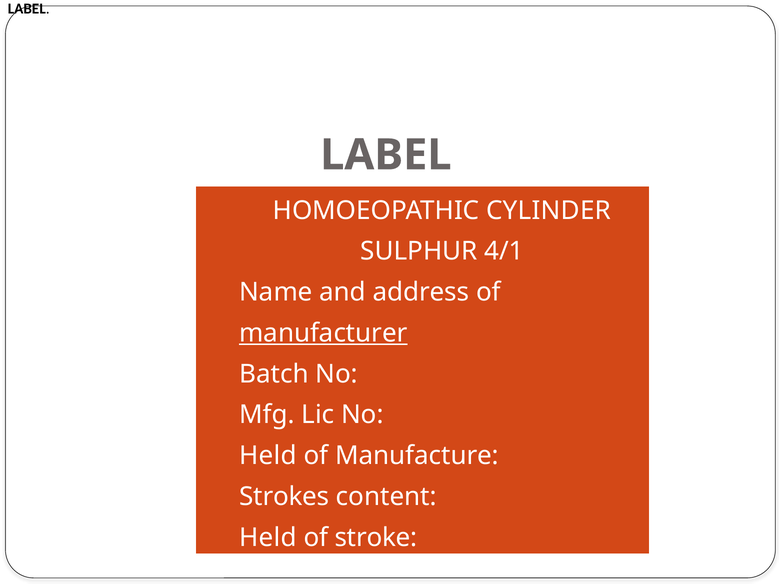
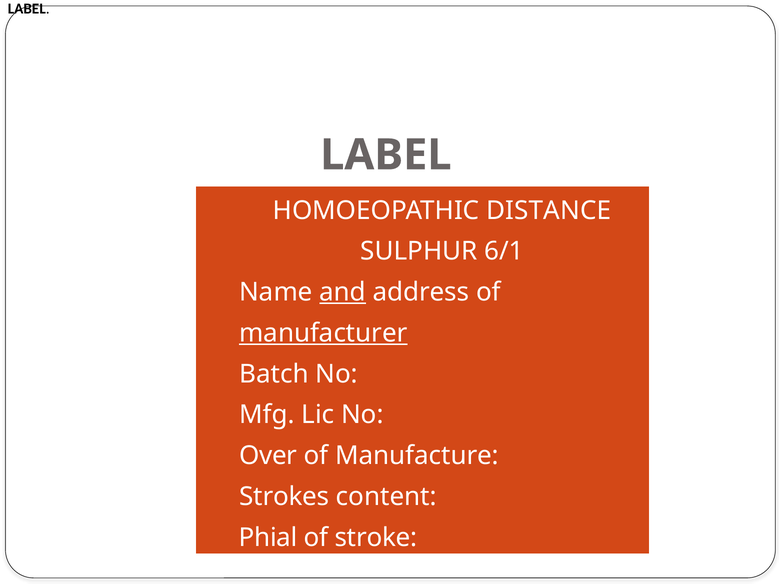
CYLINDER: CYLINDER -> DISTANCE
4/1: 4/1 -> 6/1
and underline: none -> present
Held at (268, 456): Held -> Over
Held at (268, 537): Held -> Phial
